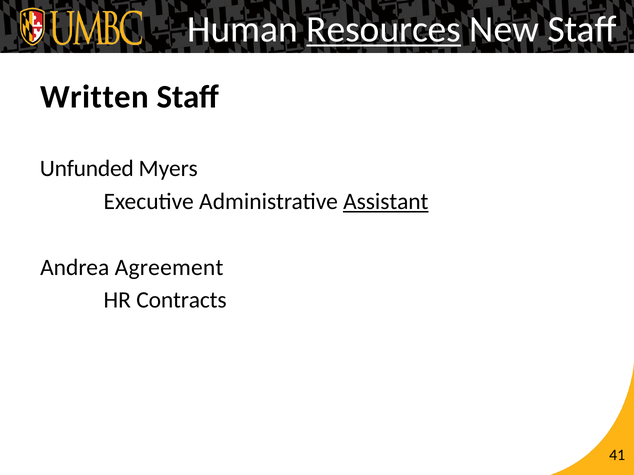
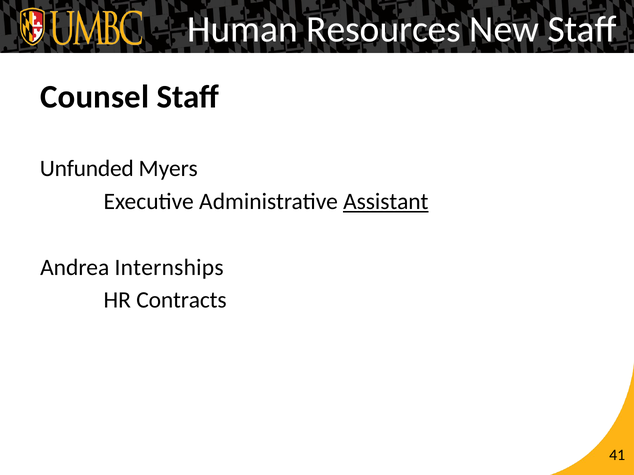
Resources underline: present -> none
Written: Written -> Counsel
Agreement: Agreement -> Internships
